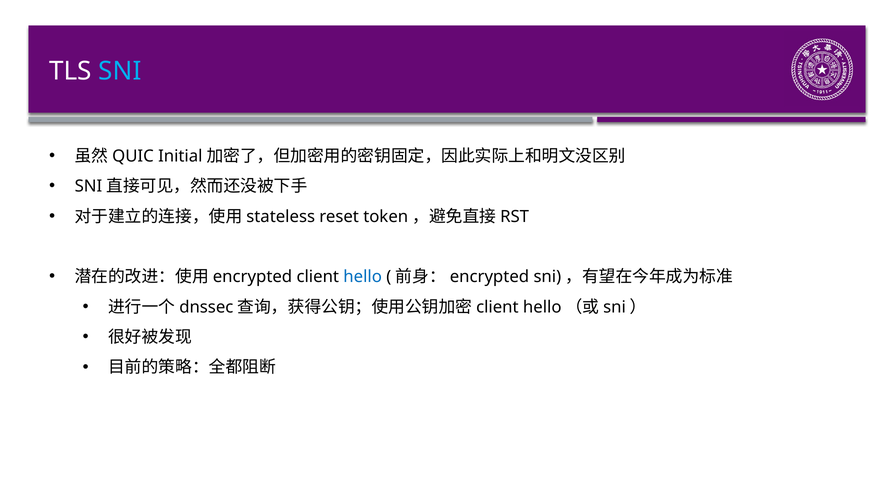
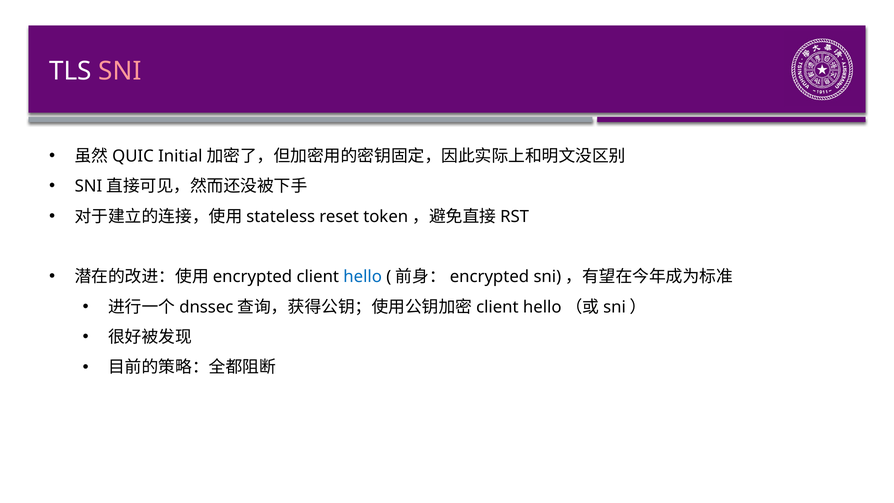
SNI colour: light blue -> pink
